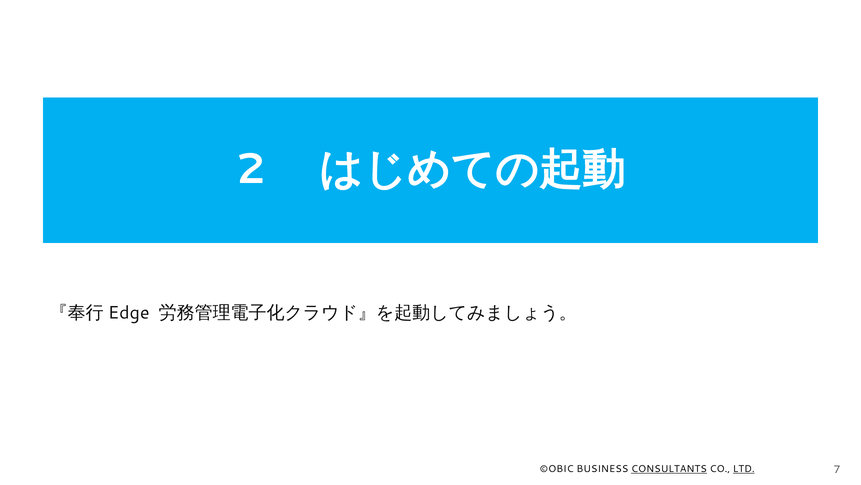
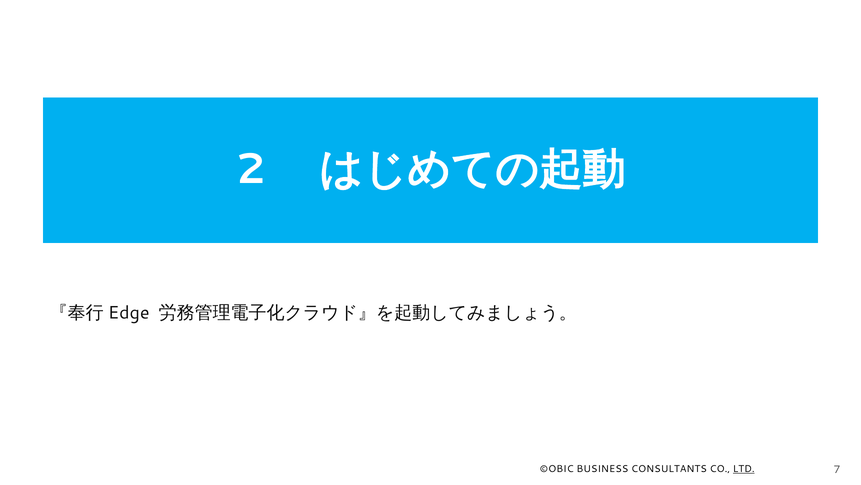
CONSULTANTS underline: present -> none
